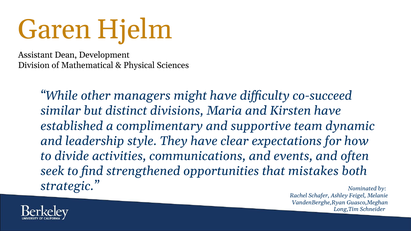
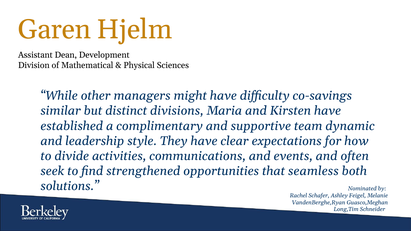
co-succeed: co-succeed -> co-savings
mistakes: mistakes -> seamless
strategic: strategic -> solutions
